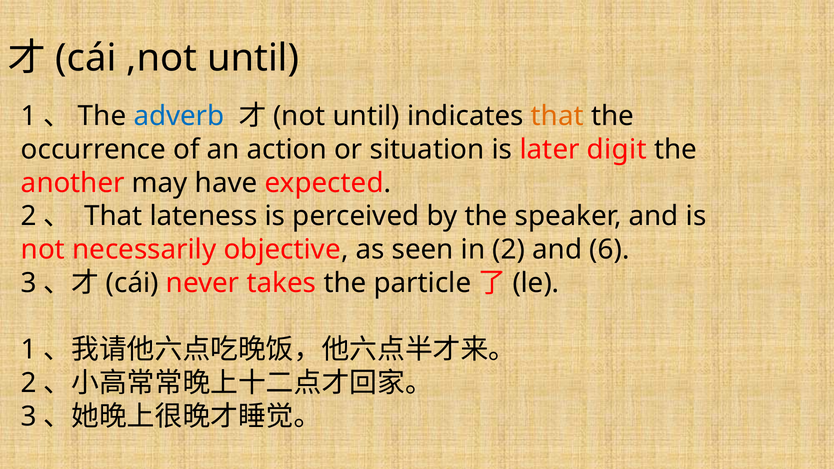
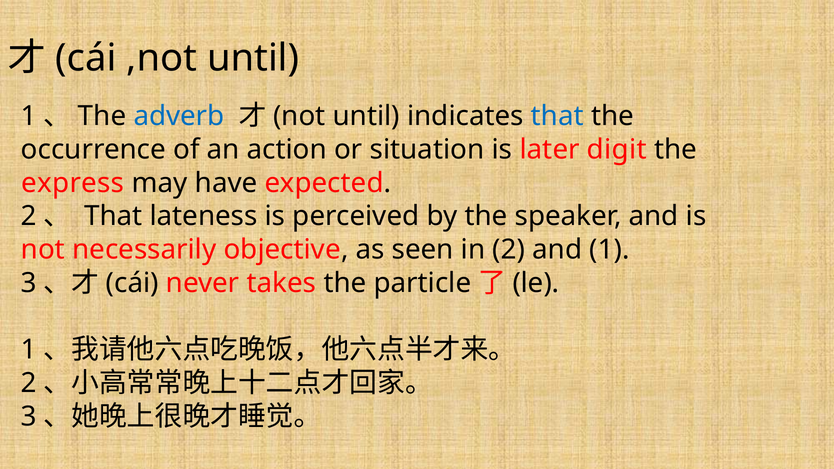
that at (557, 116) colour: orange -> blue
another: another -> express
and 6: 6 -> 1
